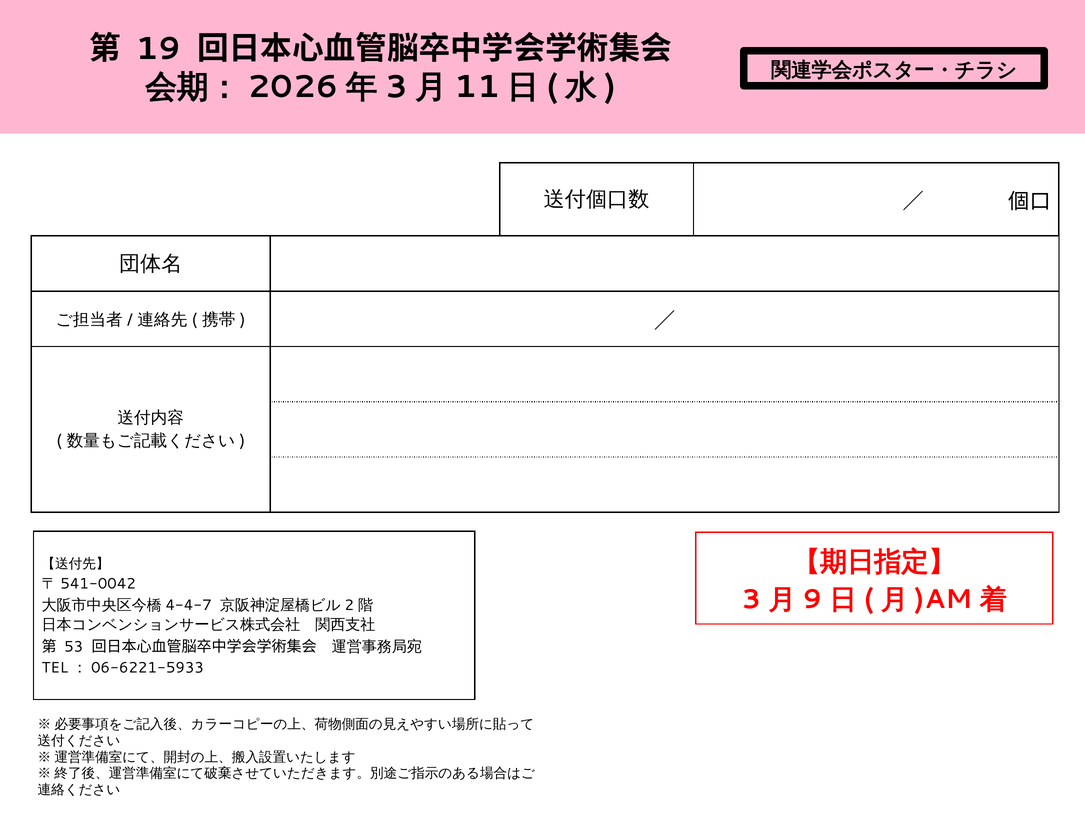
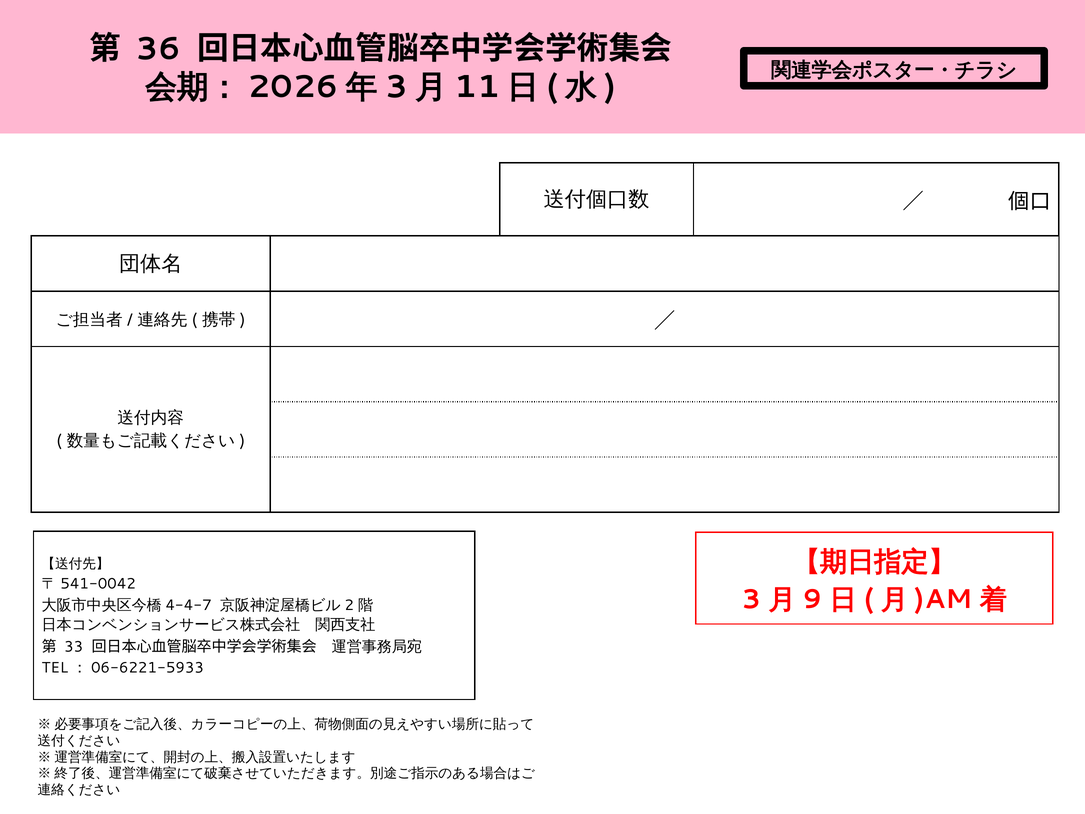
19: 19 -> 36
53: 53 -> 33
